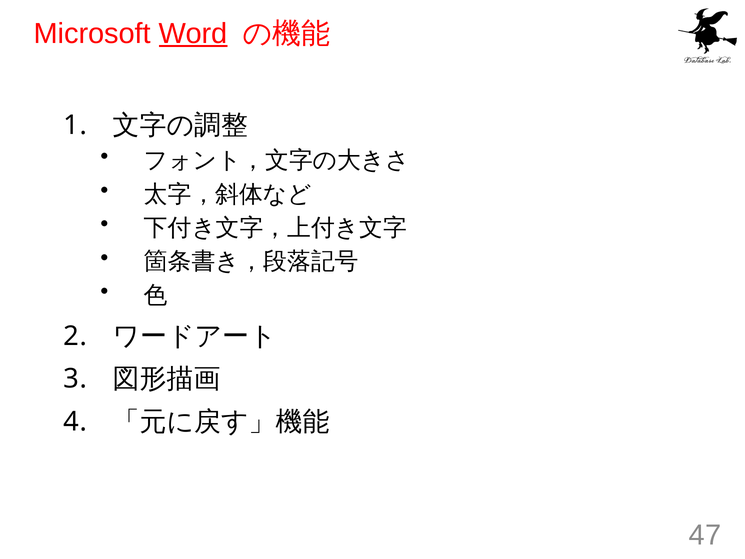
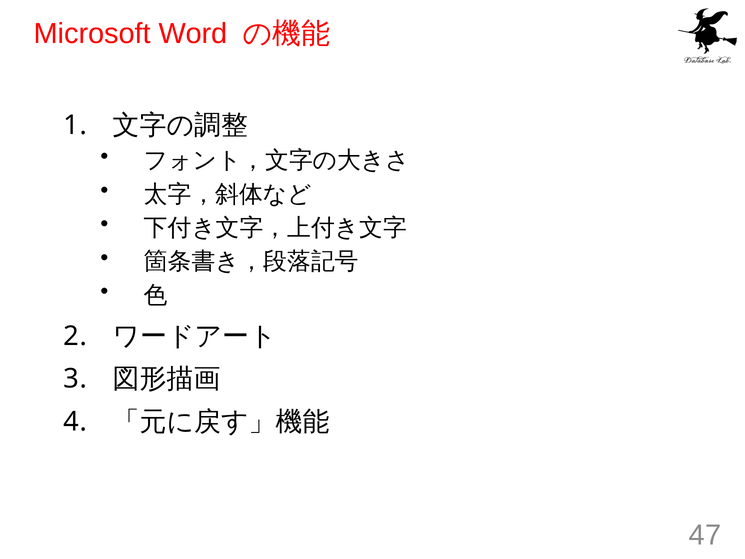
Word underline: present -> none
